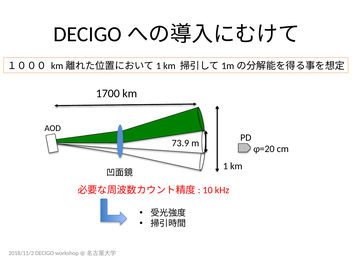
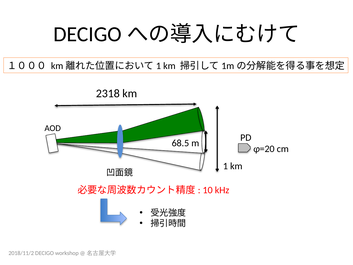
1700: 1700 -> 2318
73.9: 73.9 -> 68.5
